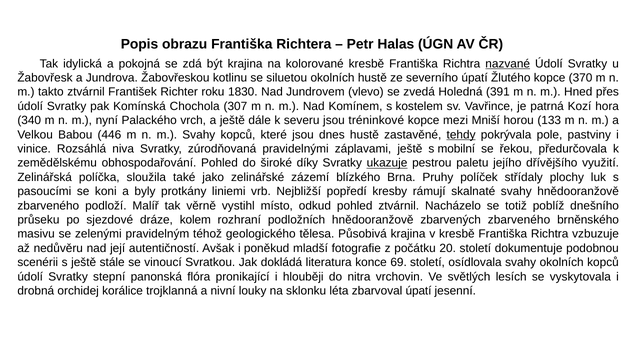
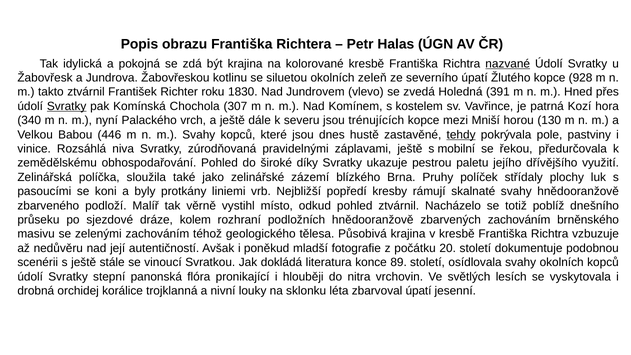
okolních hustě: hustě -> zeleň
370: 370 -> 928
Svratky at (67, 106) underline: none -> present
tréninkové: tréninkové -> trénujících
133: 133 -> 130
ukazuje underline: present -> none
zbarvených zbarveného: zbarveného -> zachováním
zelenými pravidelným: pravidelným -> zachováním
69: 69 -> 89
